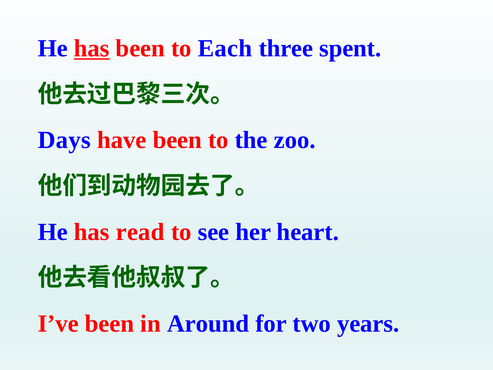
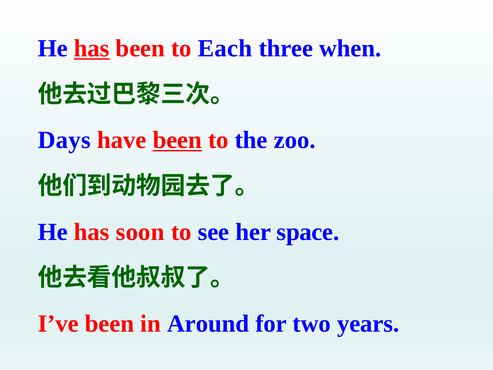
spent: spent -> when
been at (177, 140) underline: none -> present
read: read -> soon
heart: heart -> space
